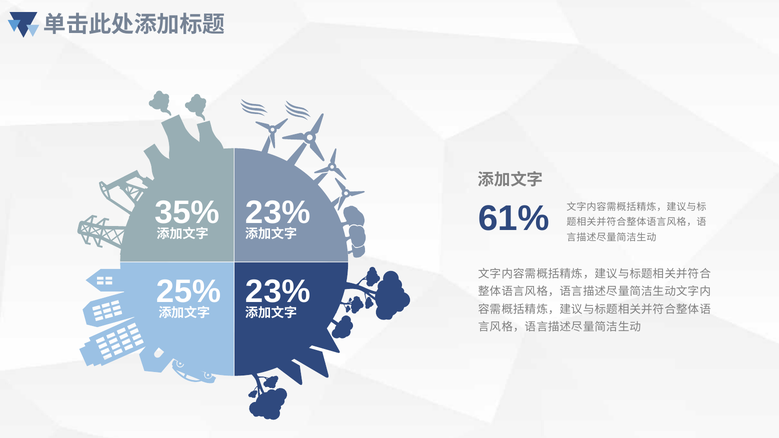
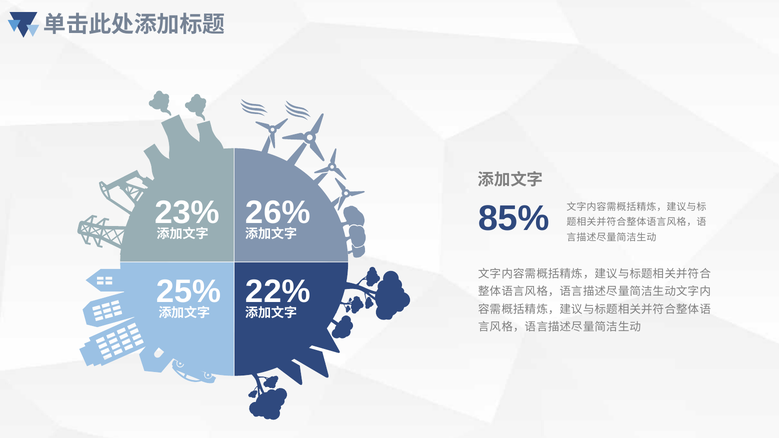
23% at (278, 213): 23% -> 26%
35%: 35% -> 23%
61%: 61% -> 85%
23% at (278, 292): 23% -> 22%
